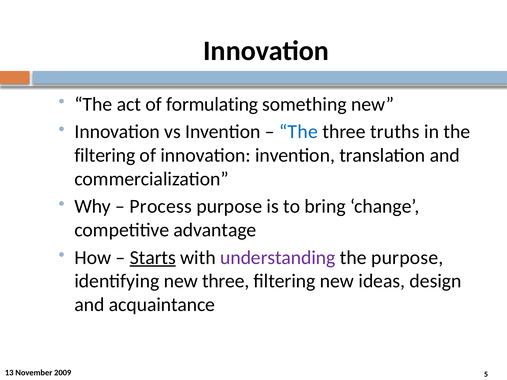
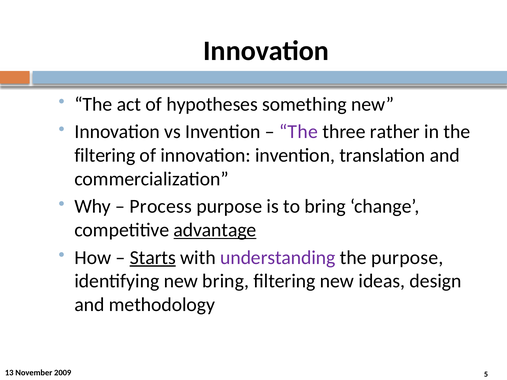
formulating: formulating -> hypotheses
The at (299, 132) colour: blue -> purple
truths: truths -> rather
advantage underline: none -> present
new three: three -> bring
acquaintance: acquaintance -> methodology
